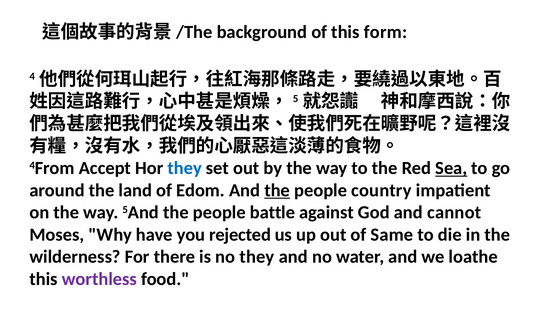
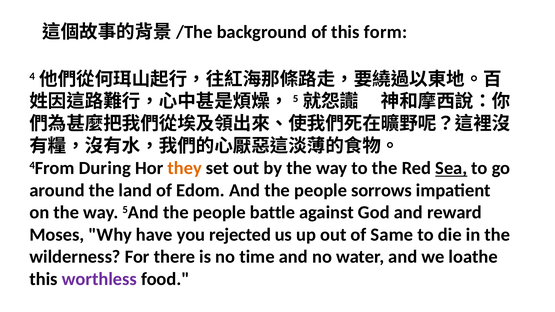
Accept: Accept -> During
they at (185, 168) colour: blue -> orange
the at (277, 190) underline: present -> none
country: country -> sorrows
cannot: cannot -> reward
no they: they -> time
